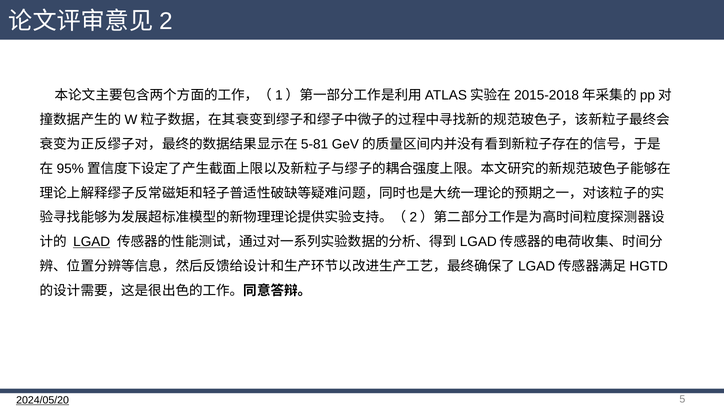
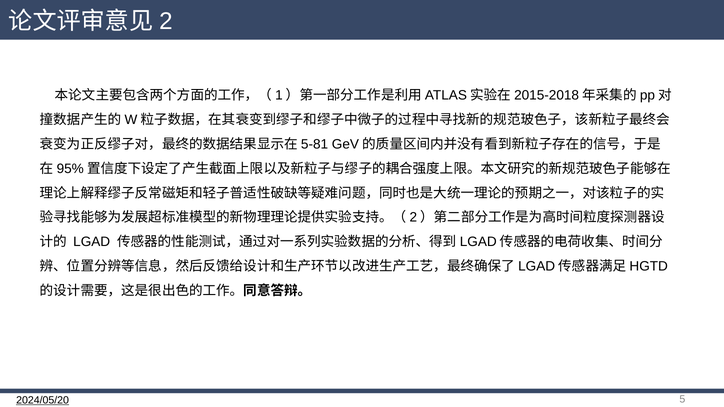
LGAD underline: present -> none
